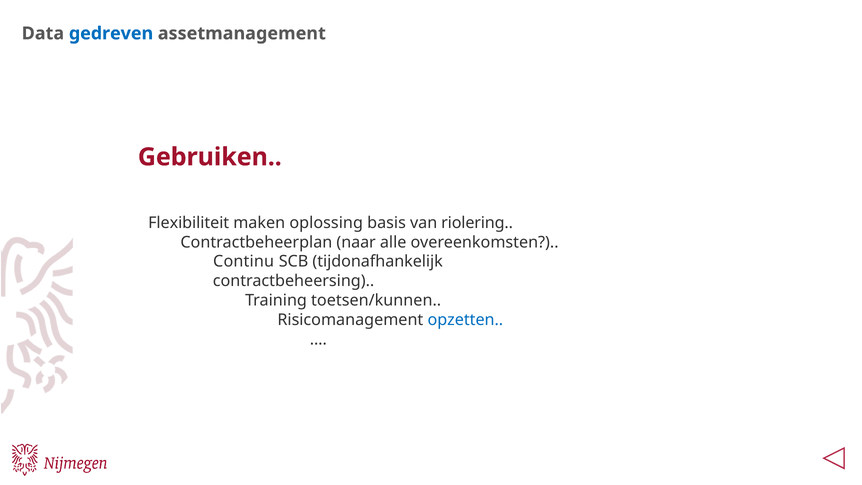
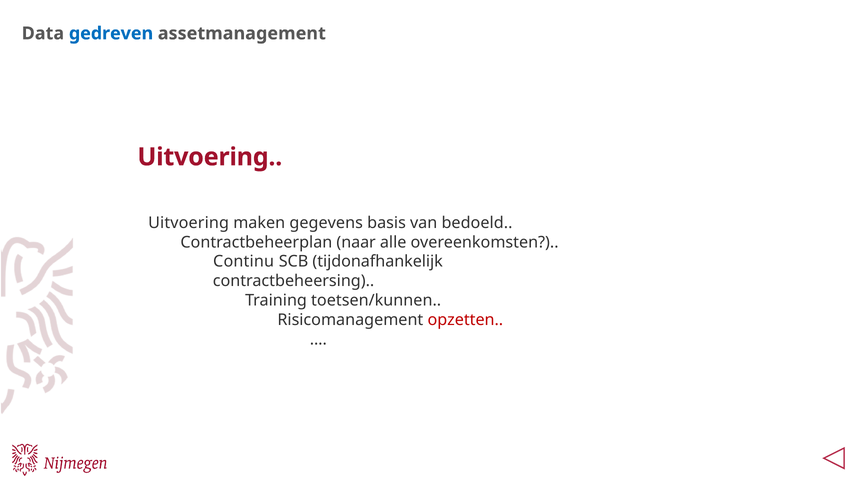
Gebruiken at (210, 157): Gebruiken -> Uitvoering
Flexibiliteit at (189, 223): Flexibiliteit -> Uitvoering
oplossing: oplossing -> gegevens
riolering: riolering -> bedoeld
opzetten colour: blue -> red
